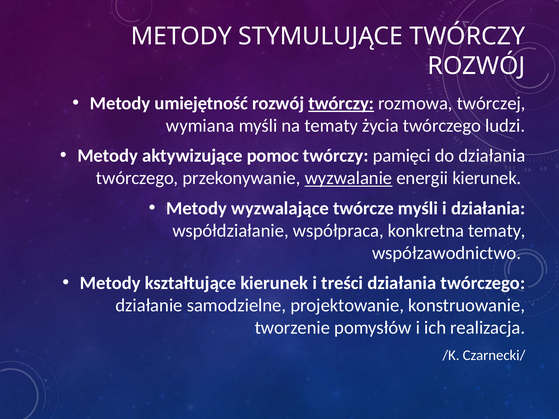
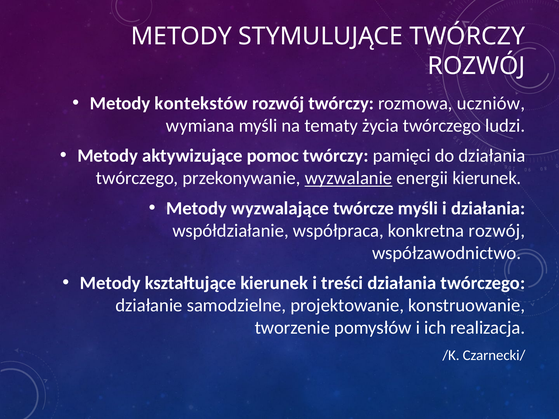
umiejętność: umiejętność -> kontekstów
twórczy at (341, 103) underline: present -> none
twórczej: twórczej -> uczniów
konkretna tematy: tematy -> rozwój
